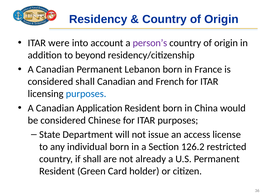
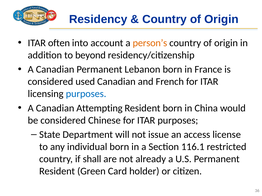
were: were -> often
person’s colour: purple -> orange
considered shall: shall -> used
Application: Application -> Attempting
126.2: 126.2 -> 116.1
